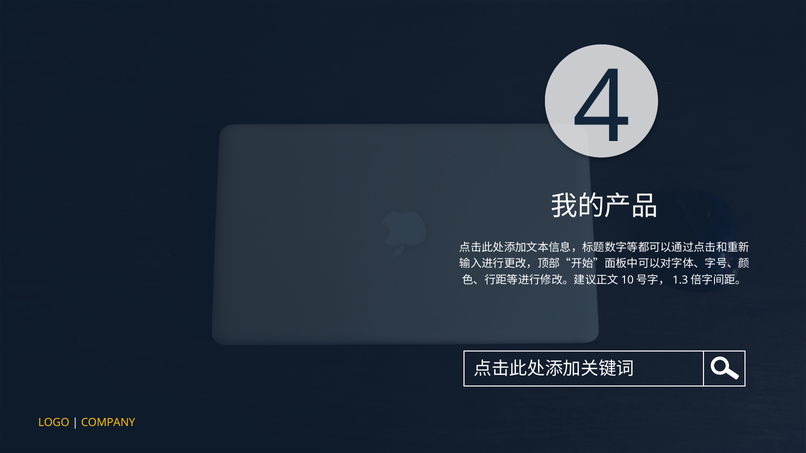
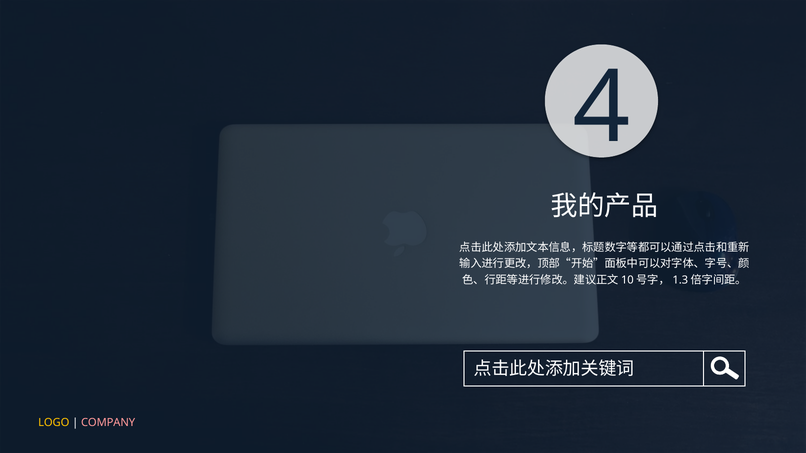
COMPANY colour: yellow -> pink
